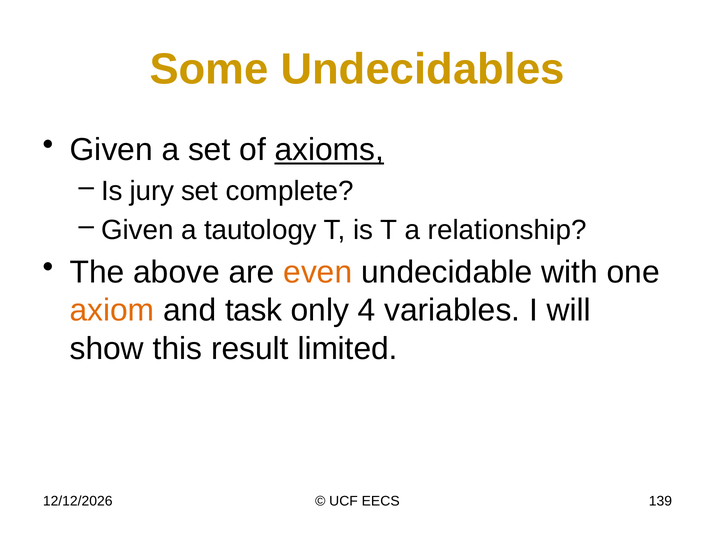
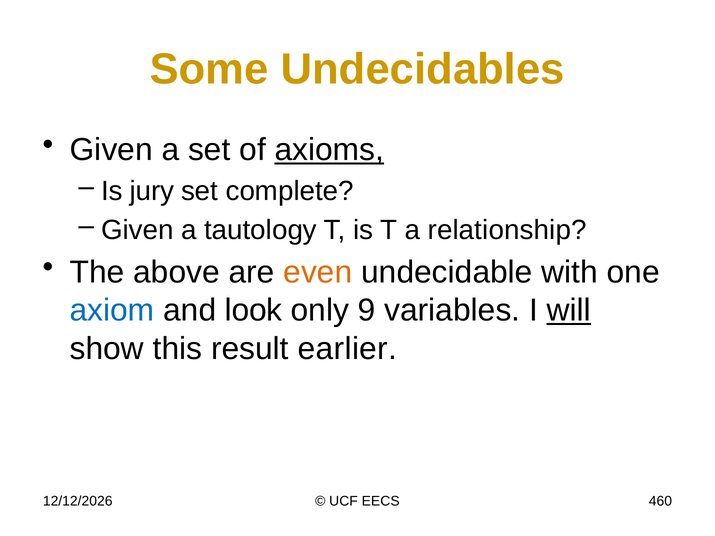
axiom colour: orange -> blue
task: task -> look
4: 4 -> 9
will underline: none -> present
limited: limited -> earlier
139: 139 -> 460
